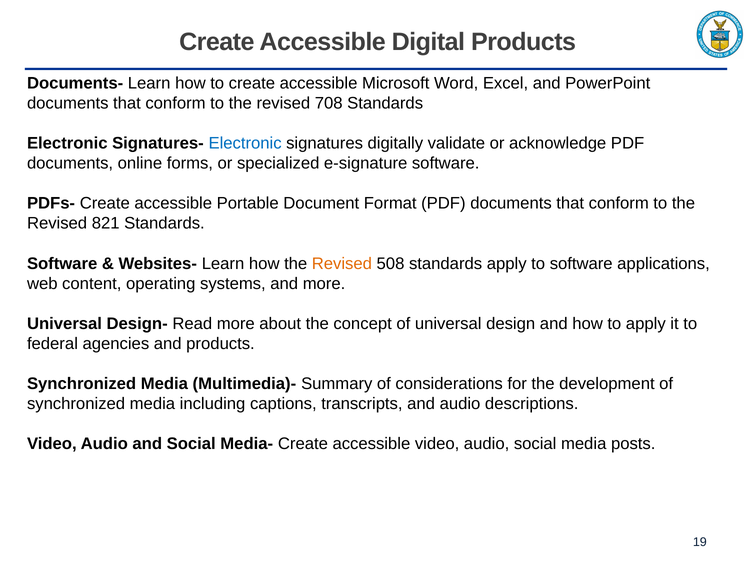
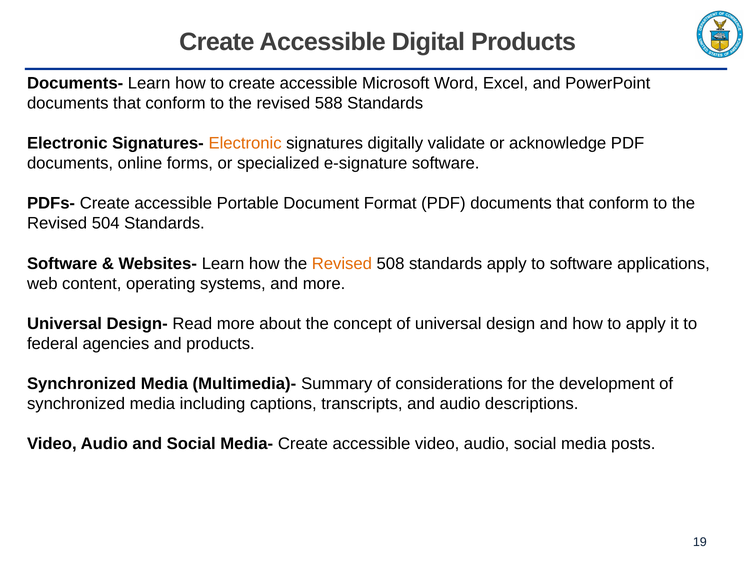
708: 708 -> 588
Electronic at (245, 143) colour: blue -> orange
821: 821 -> 504
